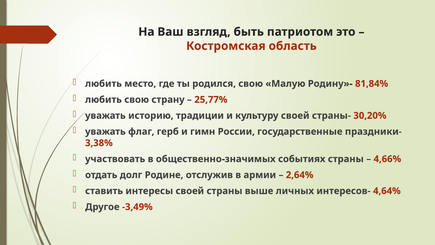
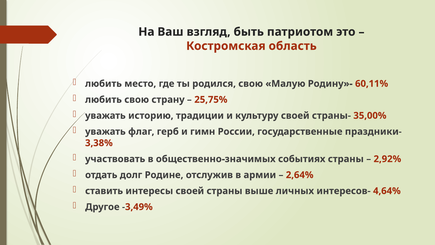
81,84%: 81,84% -> 60,11%
25,77%: 25,77% -> 25,75%
30,20%: 30,20% -> 35,00%
4,66%: 4,66% -> 2,92%
